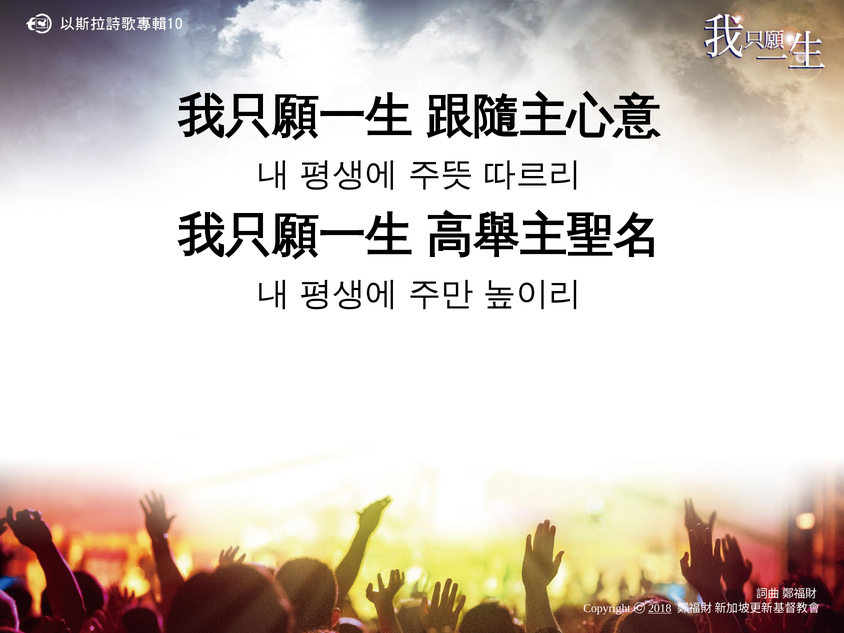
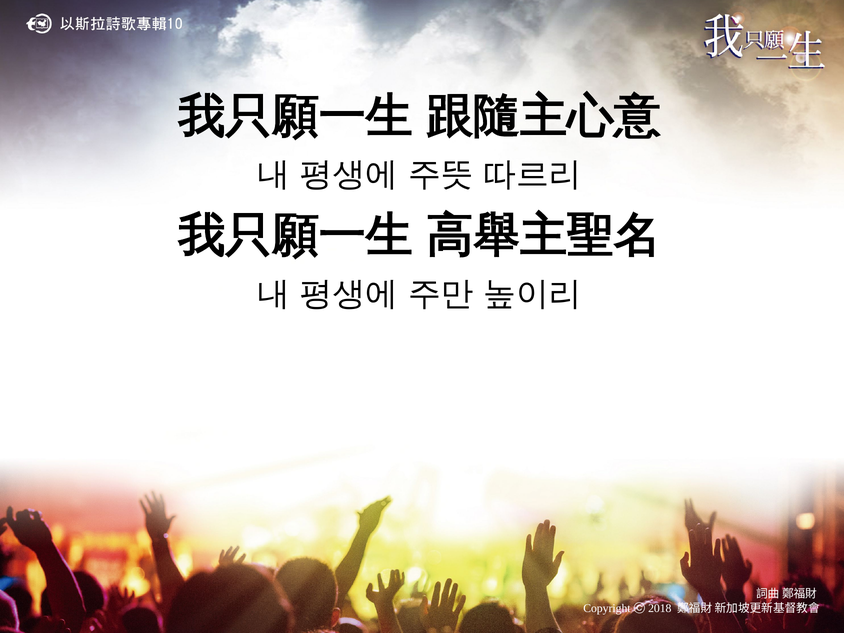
2018 underline: present -> none
